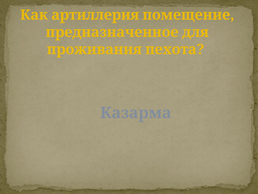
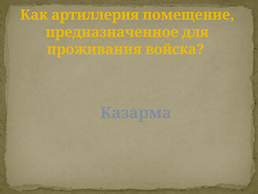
пехота: пехота -> войска
